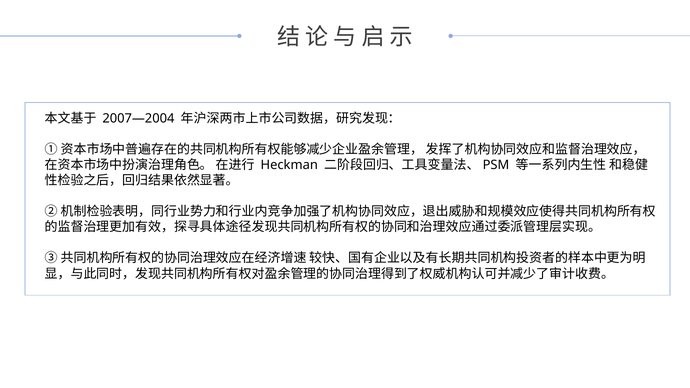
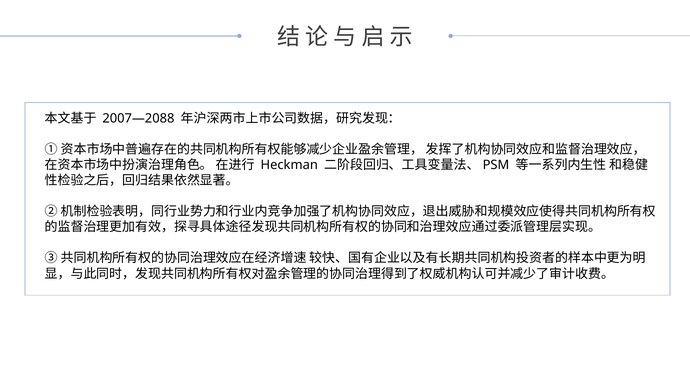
2007—2004: 2007—2004 -> 2007—2088
